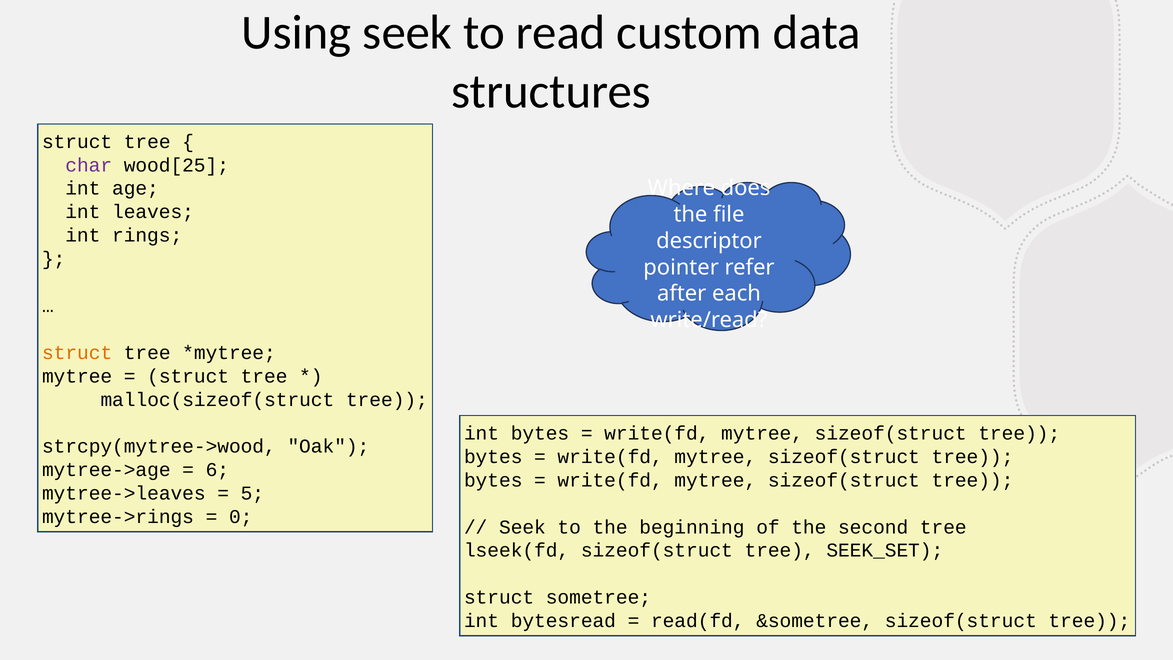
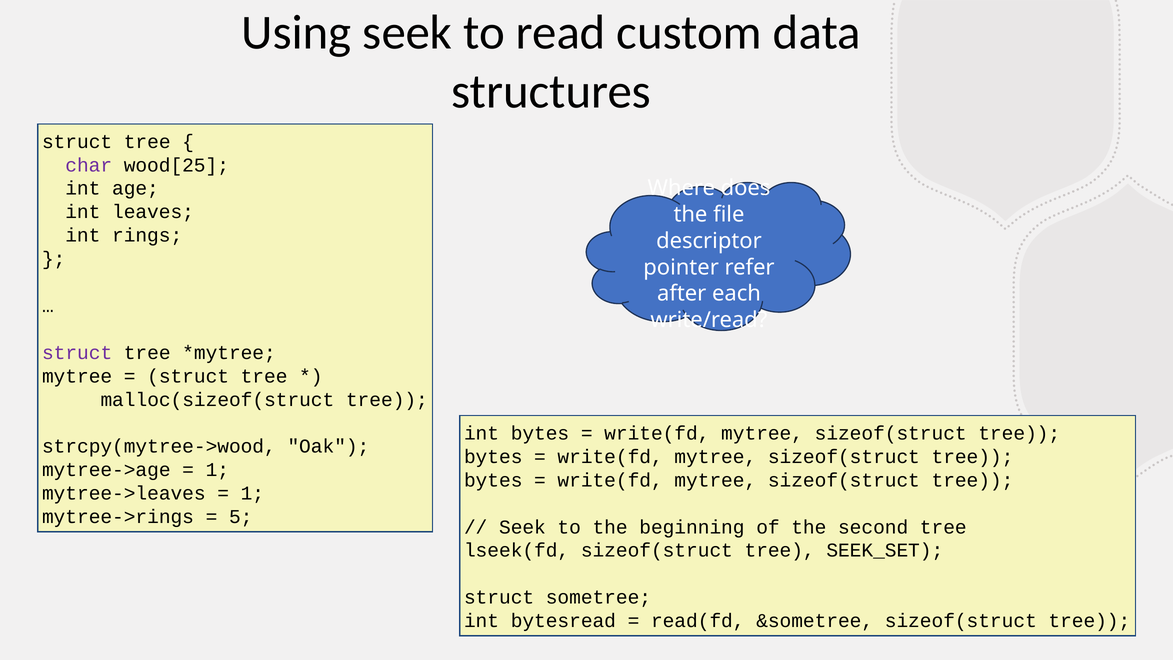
struct at (77, 353) colour: orange -> purple
6 at (217, 470): 6 -> 1
5 at (252, 493): 5 -> 1
0: 0 -> 5
